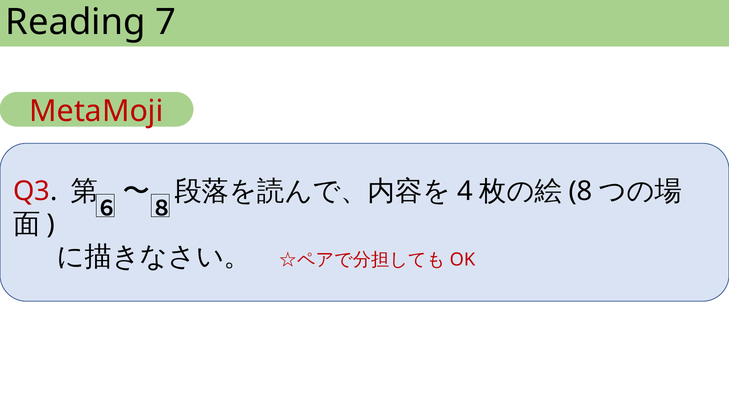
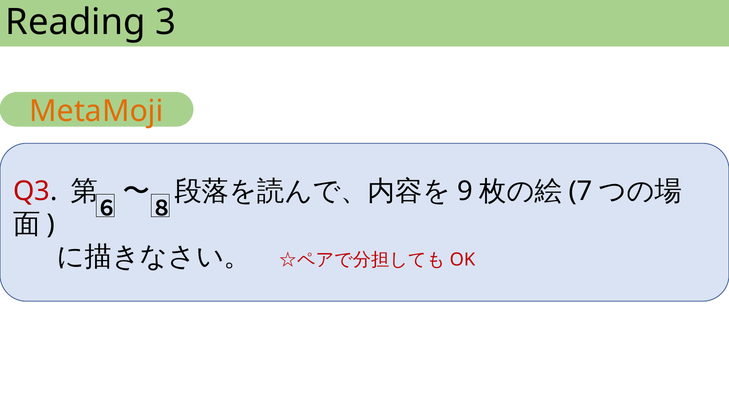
7: 7 -> 3
MetaMoji colour: red -> orange
4: 4 -> 9
8: 8 -> 7
